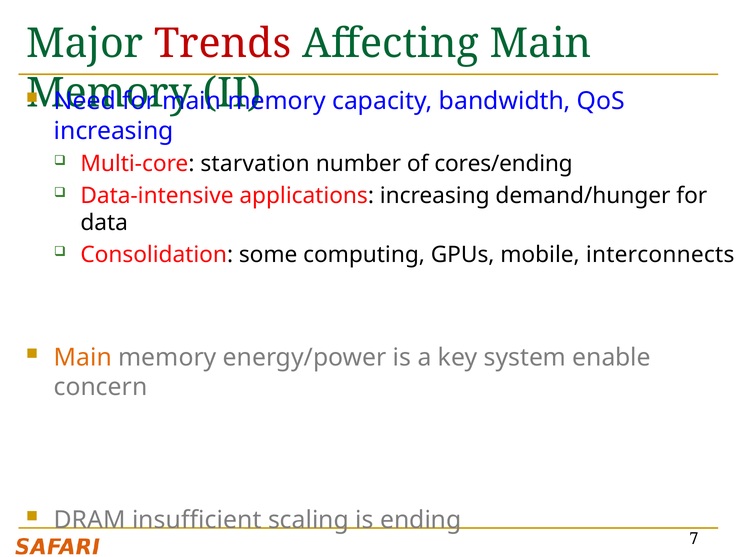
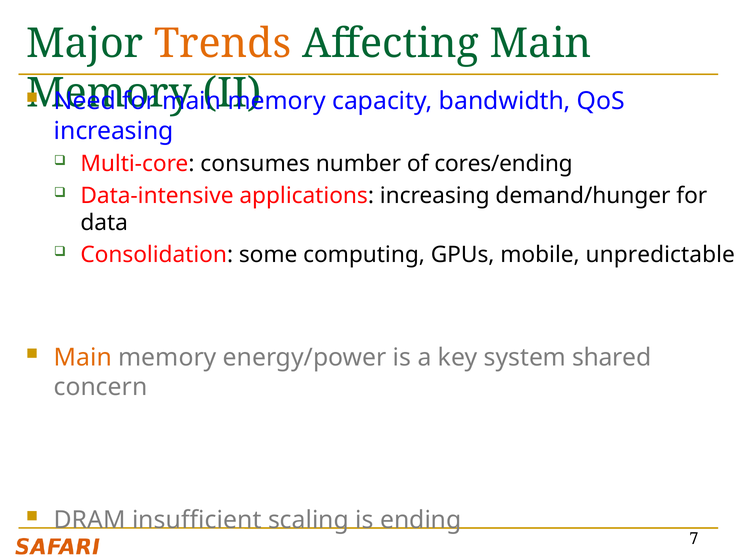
Trends colour: red -> orange
starvation: starvation -> consumes
interconnects: interconnects -> unpredictable
enable: enable -> shared
